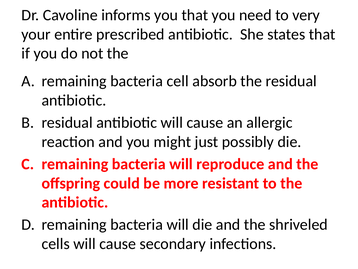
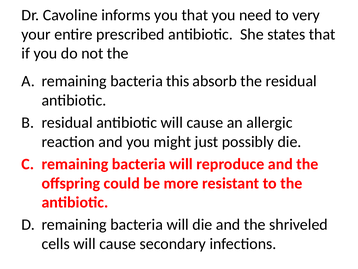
cell: cell -> this
